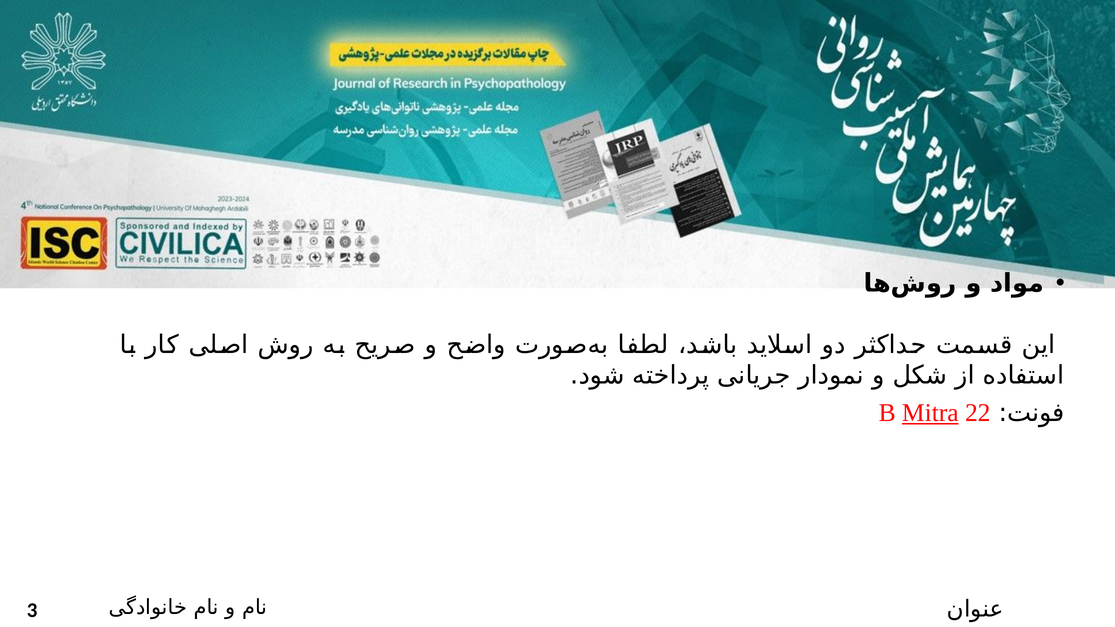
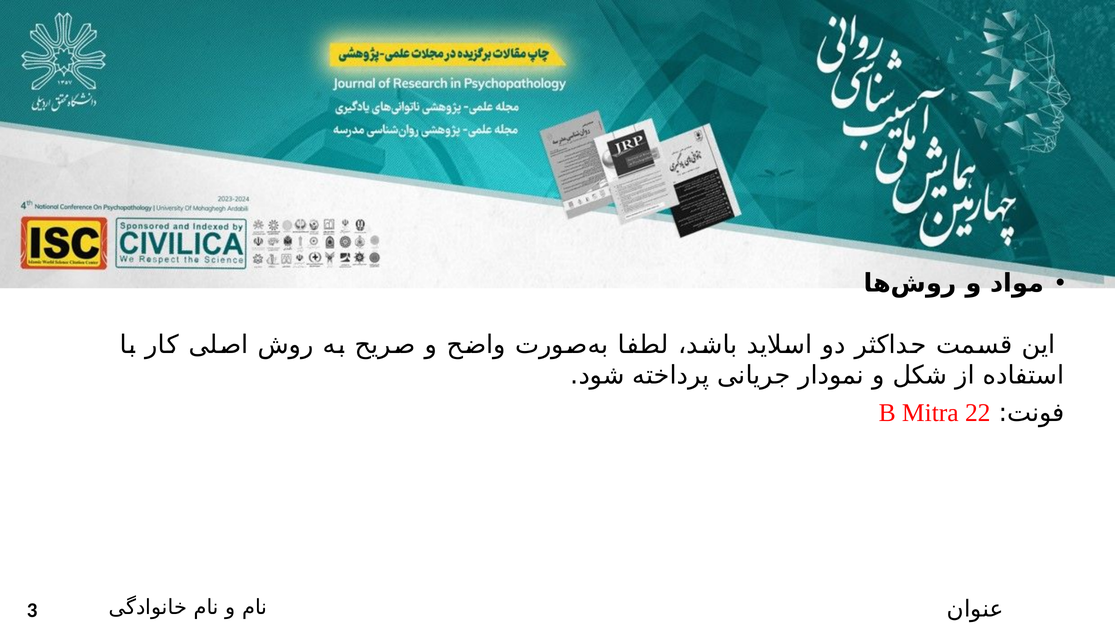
Mitra underline: present -> none
